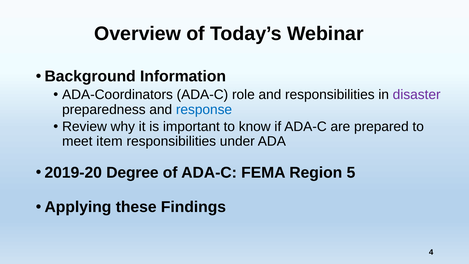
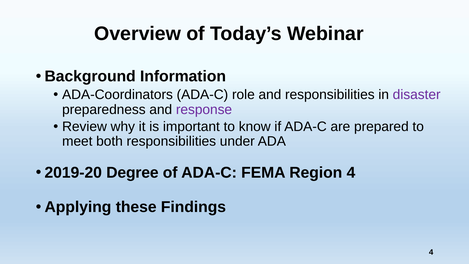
response colour: blue -> purple
item: item -> both
Region 5: 5 -> 4
